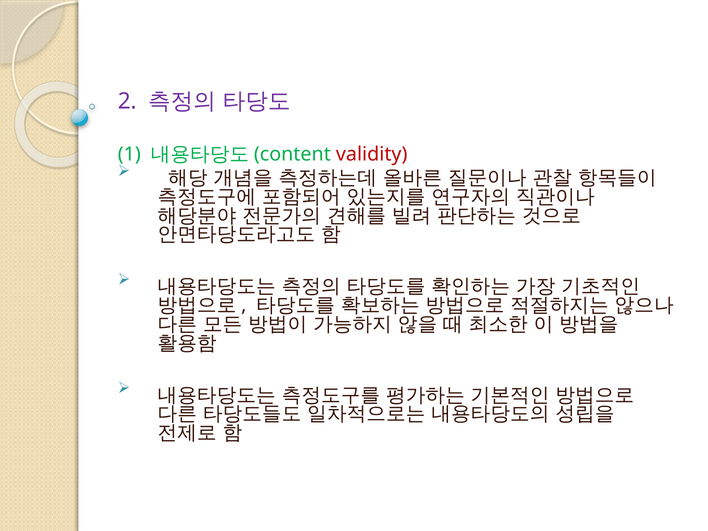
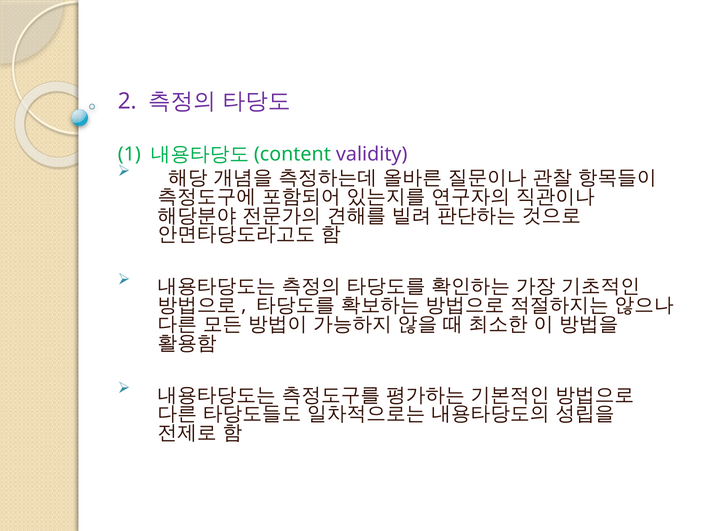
validity colour: red -> purple
